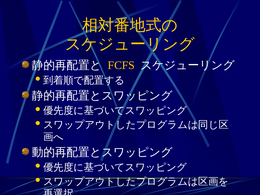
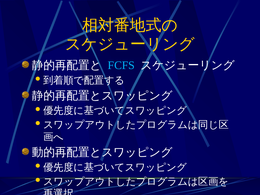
FCFS colour: yellow -> light blue
